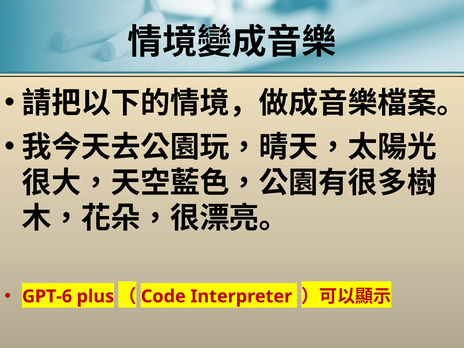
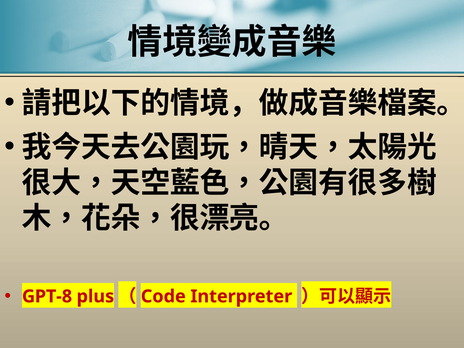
GPT-6: GPT-6 -> GPT-8
